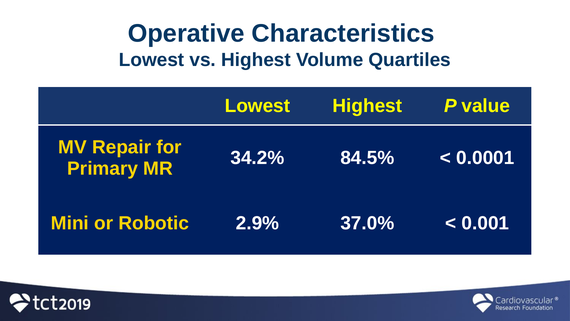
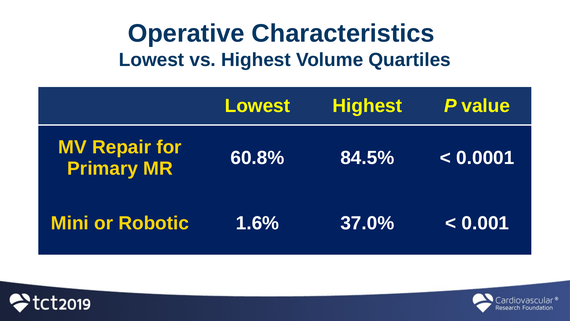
34.2%: 34.2% -> 60.8%
2.9%: 2.9% -> 1.6%
